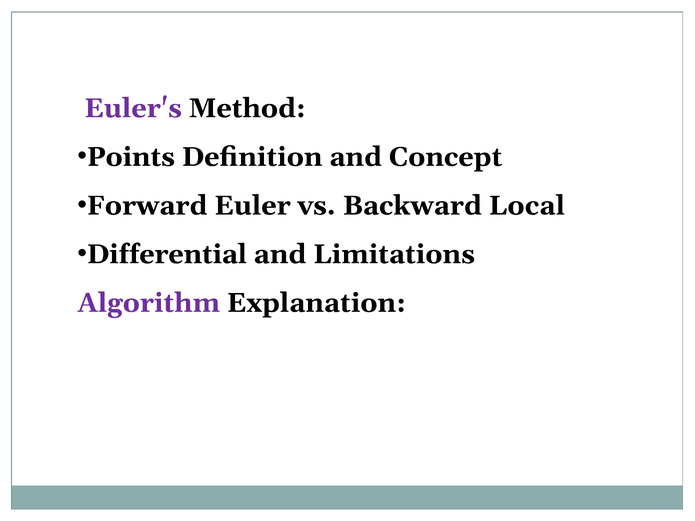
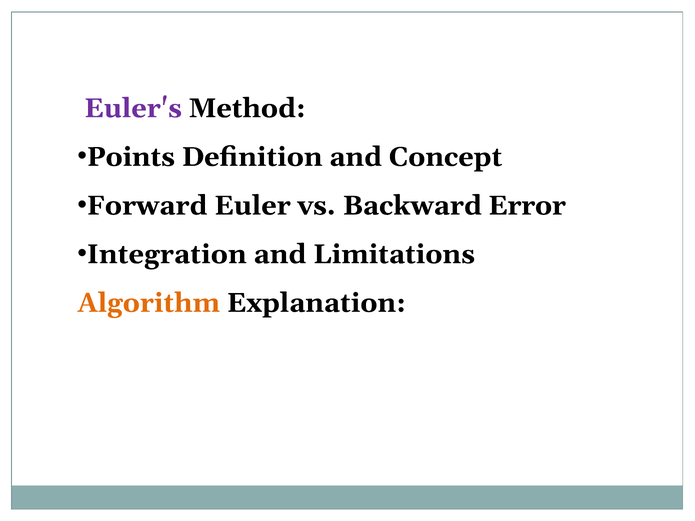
Local: Local -> Error
Differential: Differential -> Integration
Algorithm colour: purple -> orange
